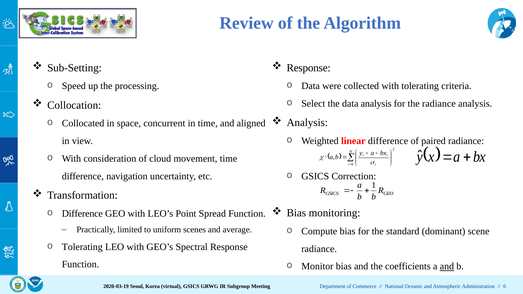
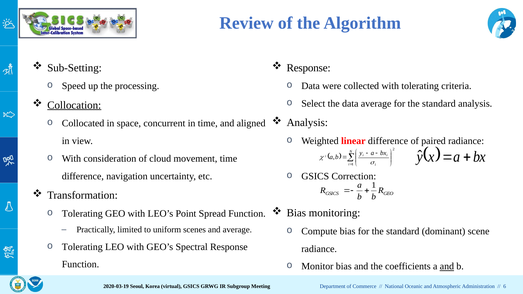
data analysis: analysis -> average
radiance at (439, 104): radiance -> standard
Collocation underline: none -> present
Difference at (82, 214): Difference -> Tolerating
